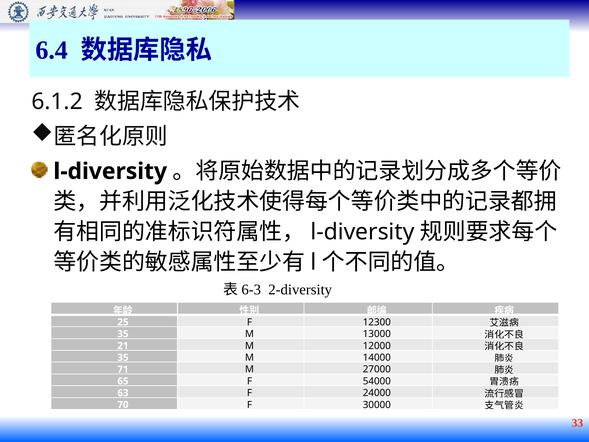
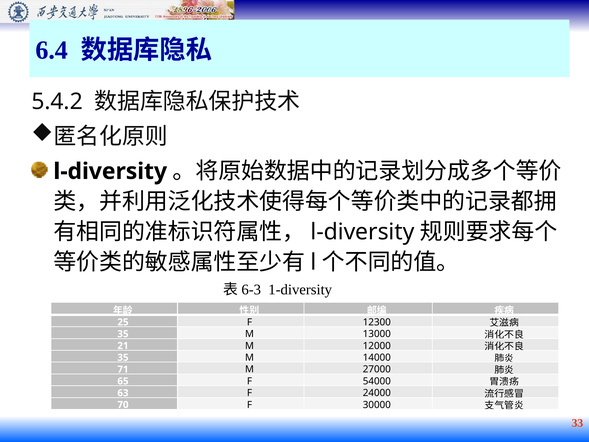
6.1.2: 6.1.2 -> 5.4.2
2-diversity: 2-diversity -> 1-diversity
